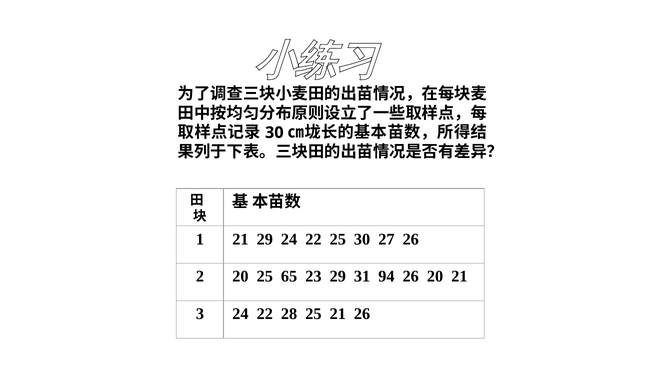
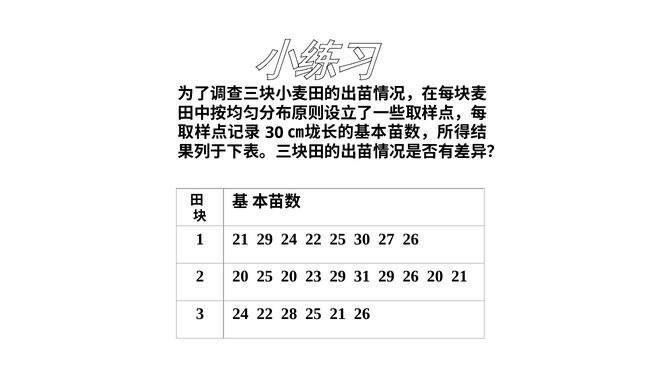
25 65: 65 -> 20
31 94: 94 -> 29
